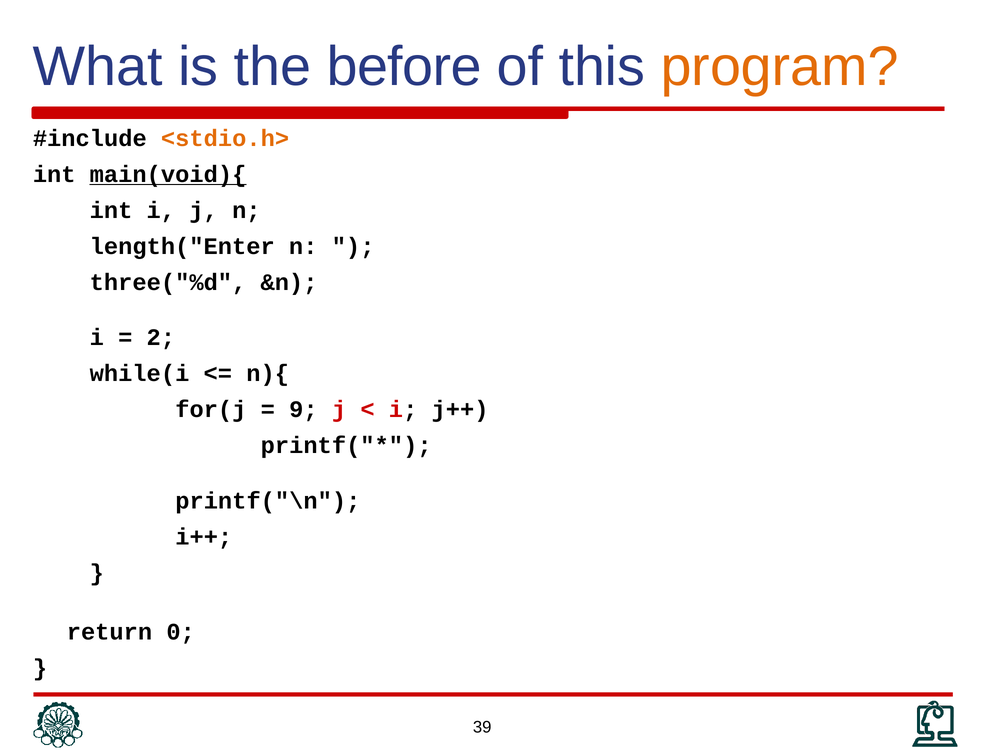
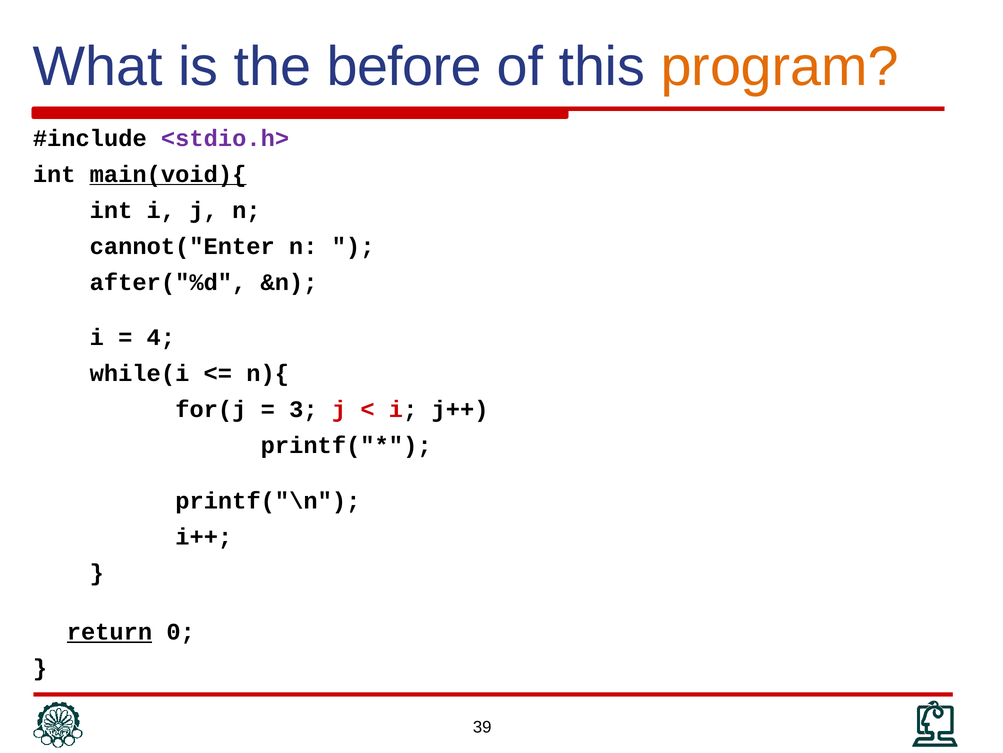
<stdio.h> colour: orange -> purple
length("Enter: length("Enter -> cannot("Enter
three("%d: three("%d -> after("%d
2: 2 -> 4
9: 9 -> 3
return underline: none -> present
